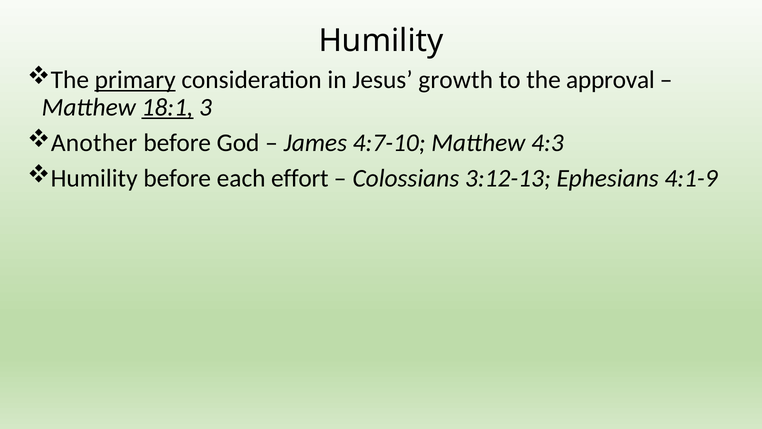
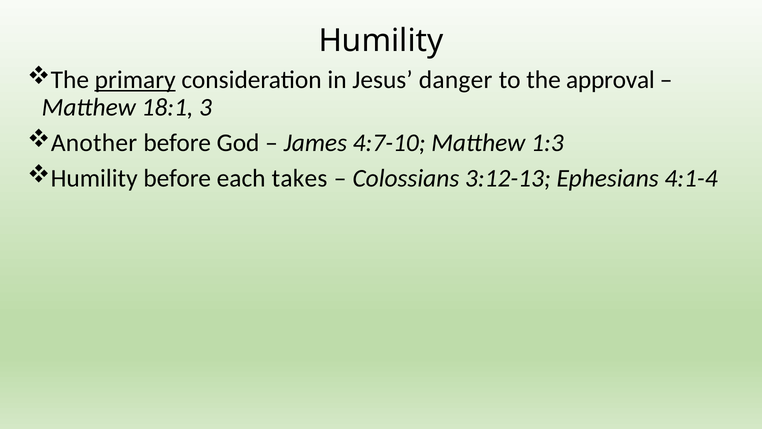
growth: growth -> danger
18:1 underline: present -> none
4:3: 4:3 -> 1:3
effort: effort -> takes
4:1-9: 4:1-9 -> 4:1-4
